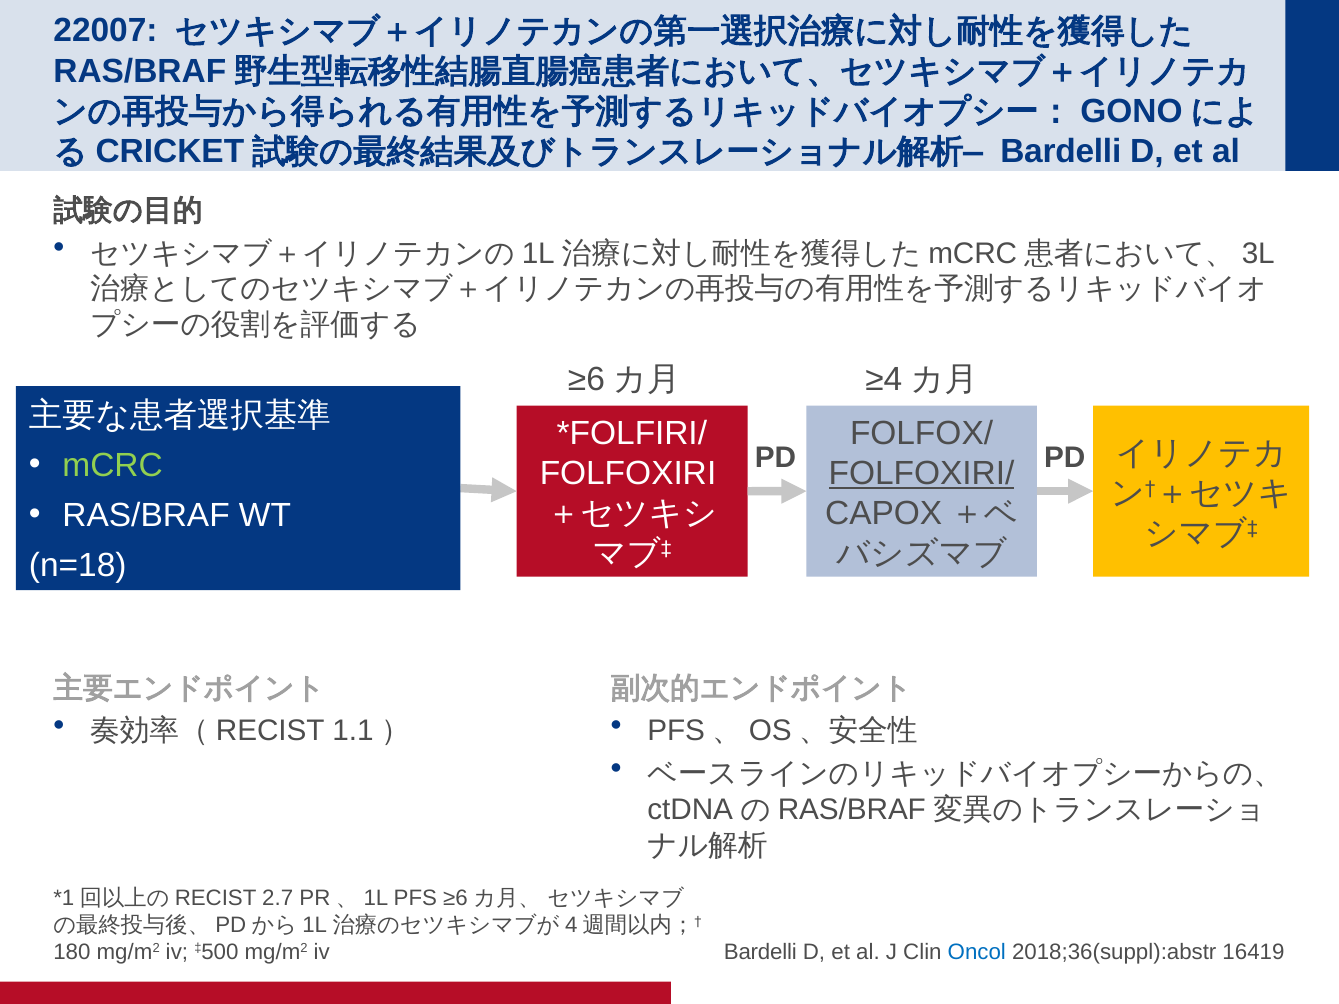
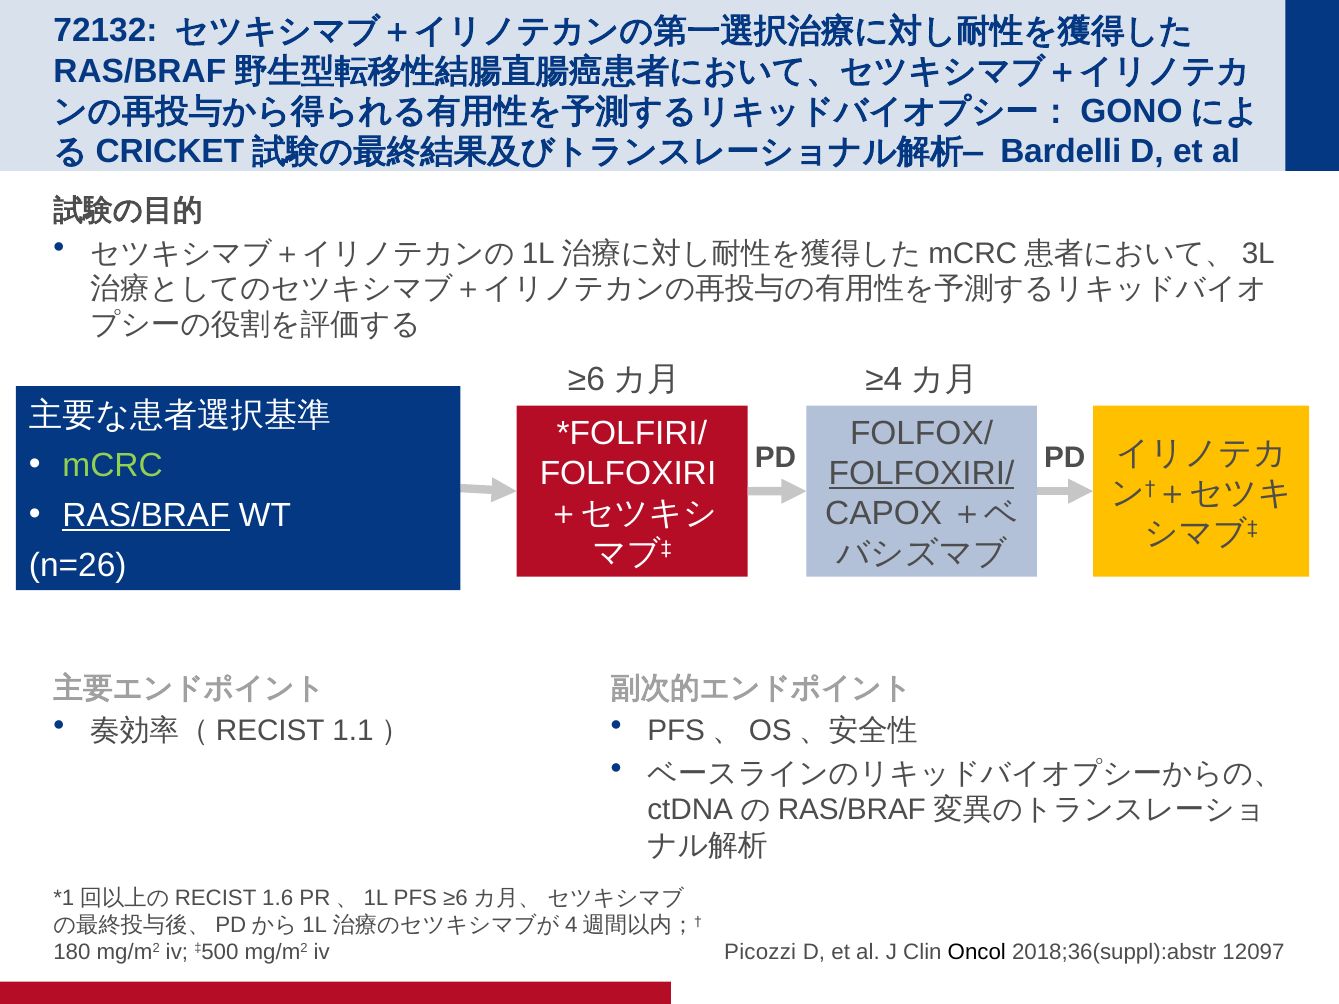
22007: 22007 -> 72132
RAS/BRAF underline: none -> present
n=18: n=18 -> n=26
2.7: 2.7 -> 1.6
iv Bardelli: Bardelli -> Picozzi
Oncol colour: blue -> black
16419: 16419 -> 12097
